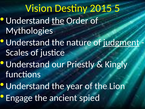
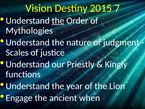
5: 5 -> 7
judgment underline: present -> none
spied: spied -> when
